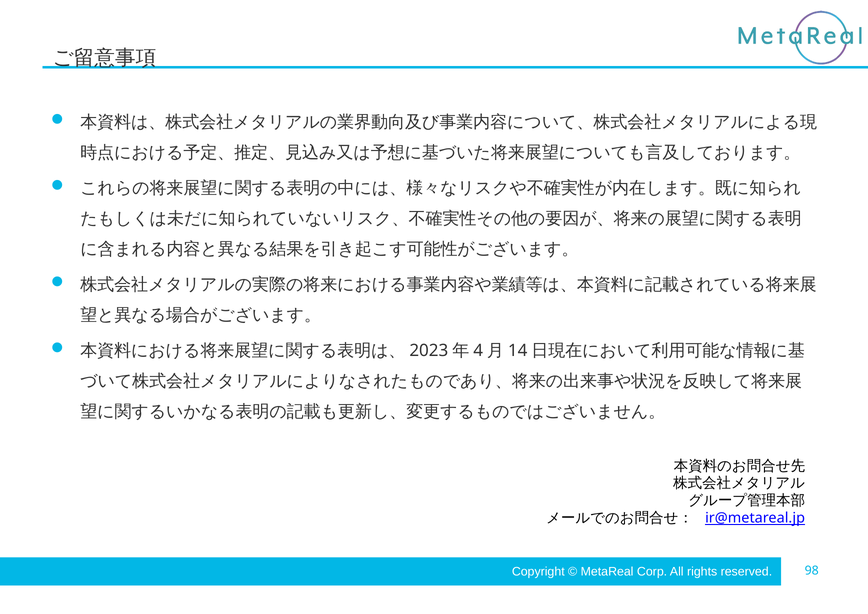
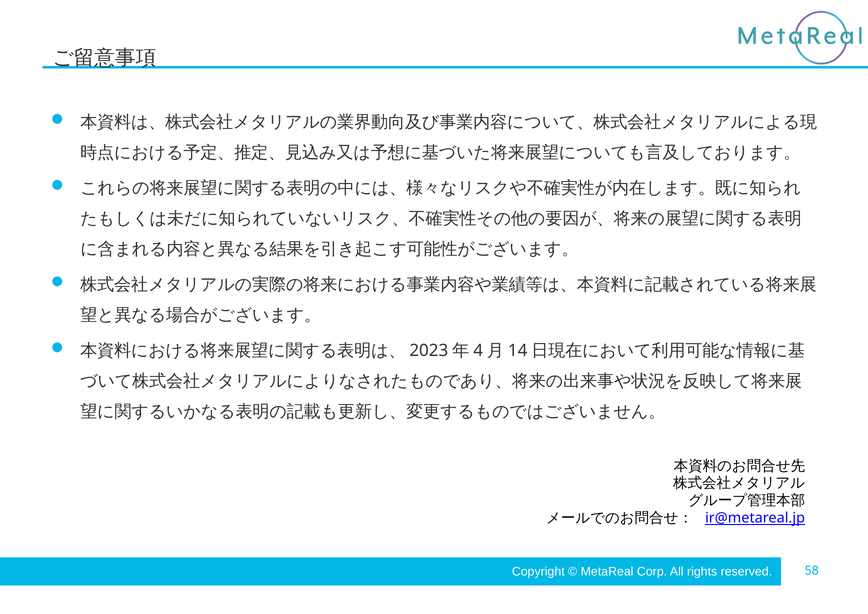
98: 98 -> 58
